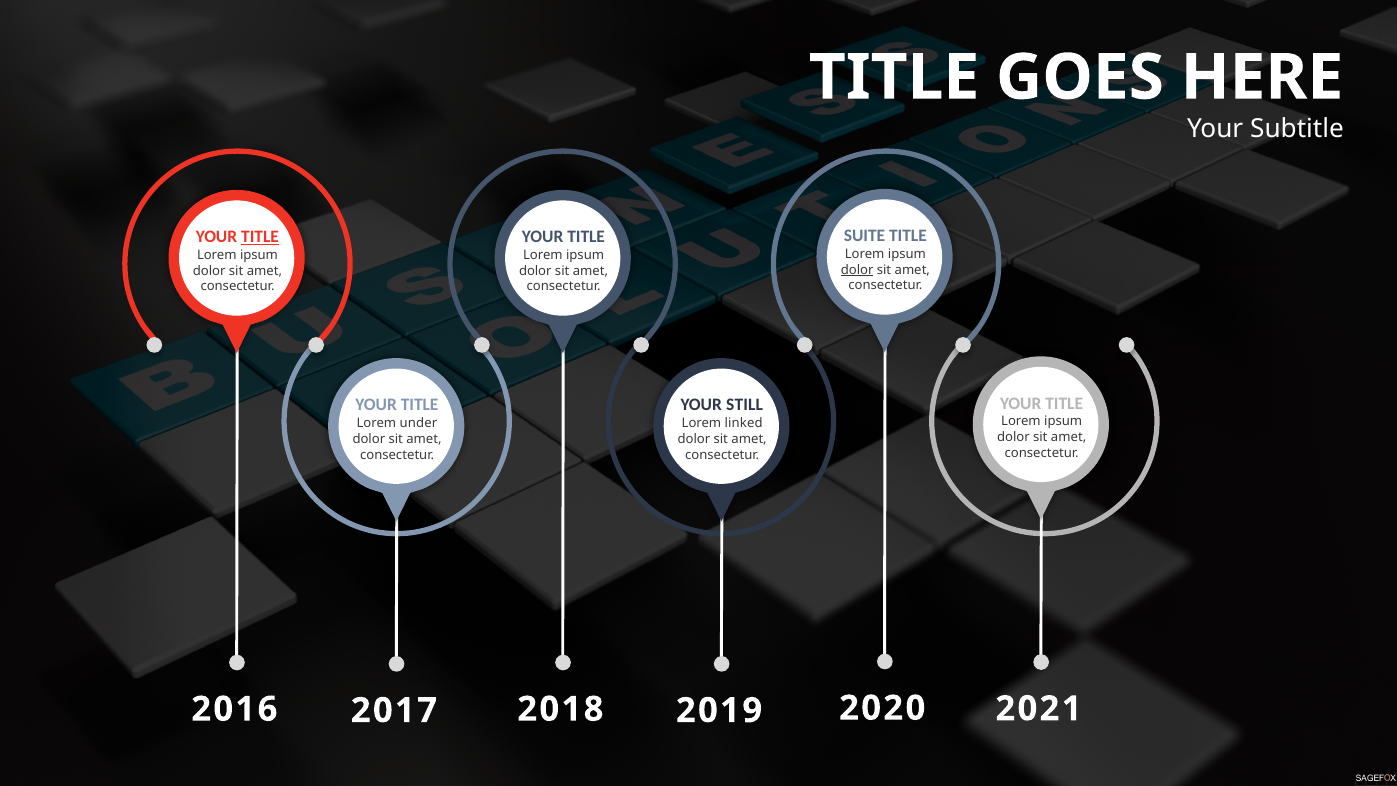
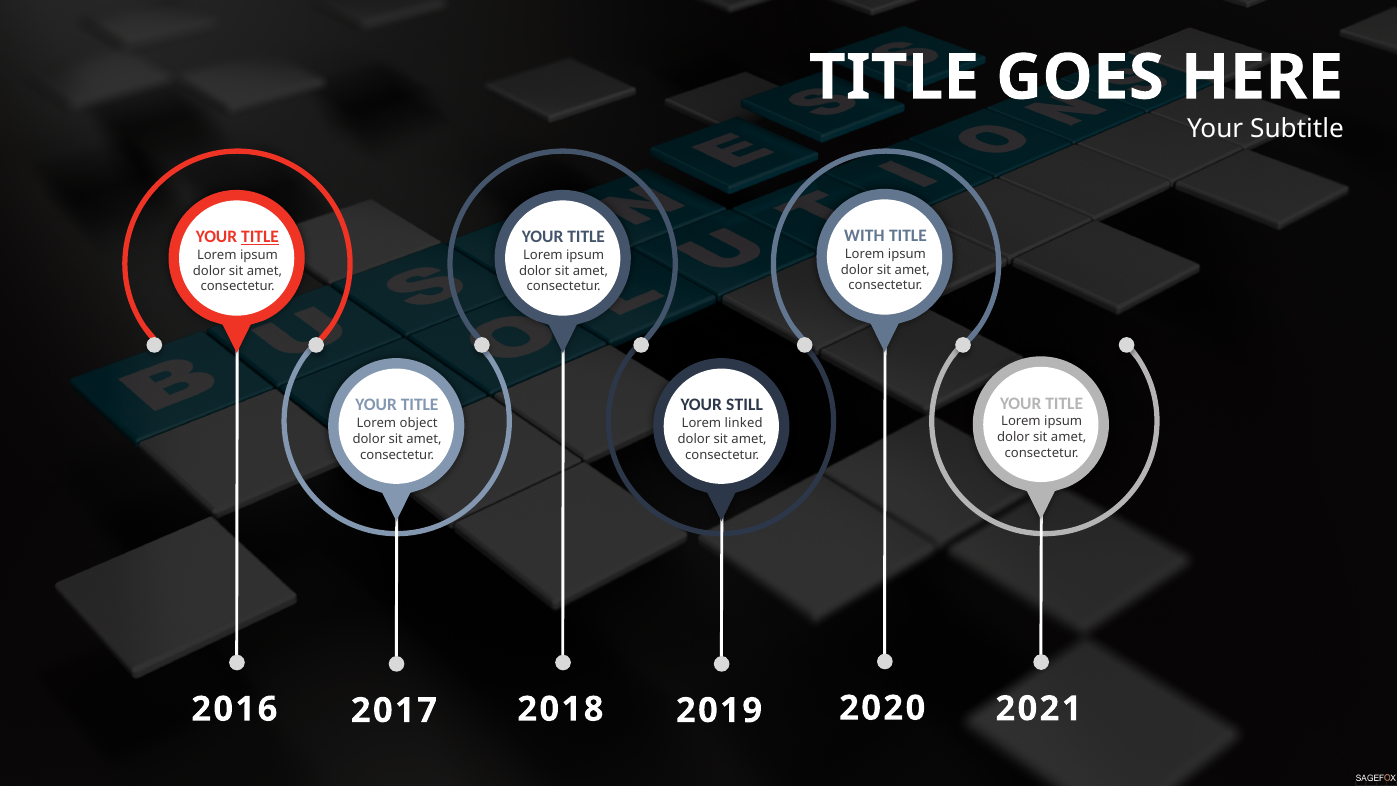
SUITE: SUITE -> WITH
dolor at (857, 270) underline: present -> none
under: under -> object
